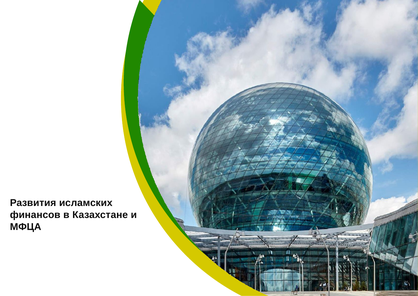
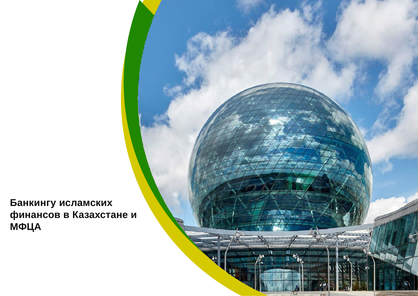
Развития: Развития -> Банкингу
